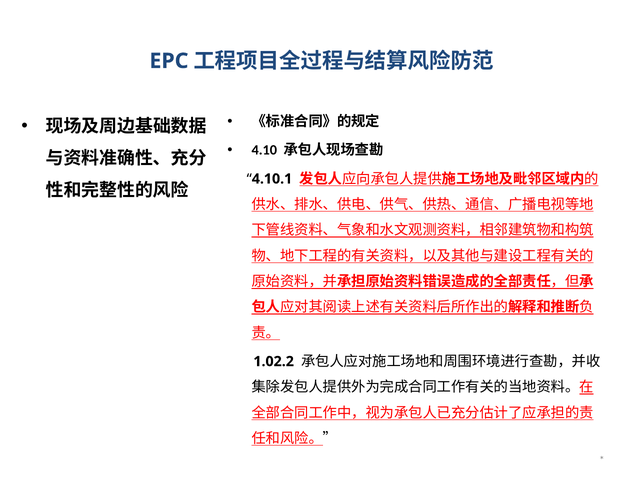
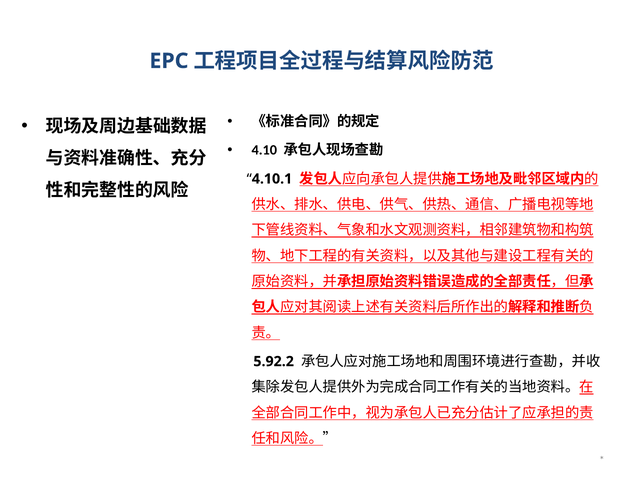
1.02.2: 1.02.2 -> 5.92.2
